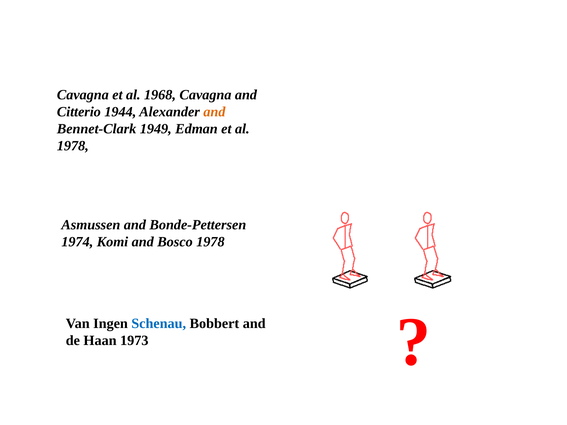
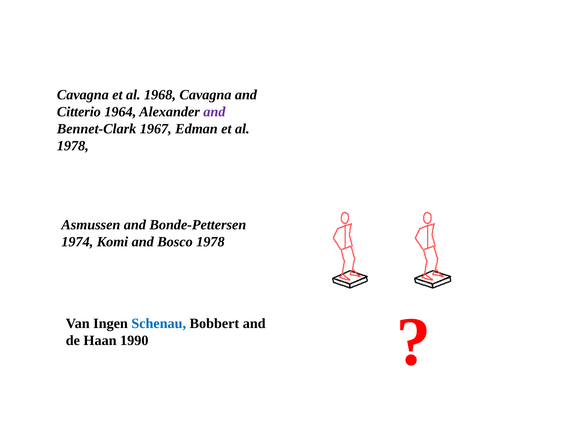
1944: 1944 -> 1964
and at (214, 112) colour: orange -> purple
1949: 1949 -> 1967
1973: 1973 -> 1990
